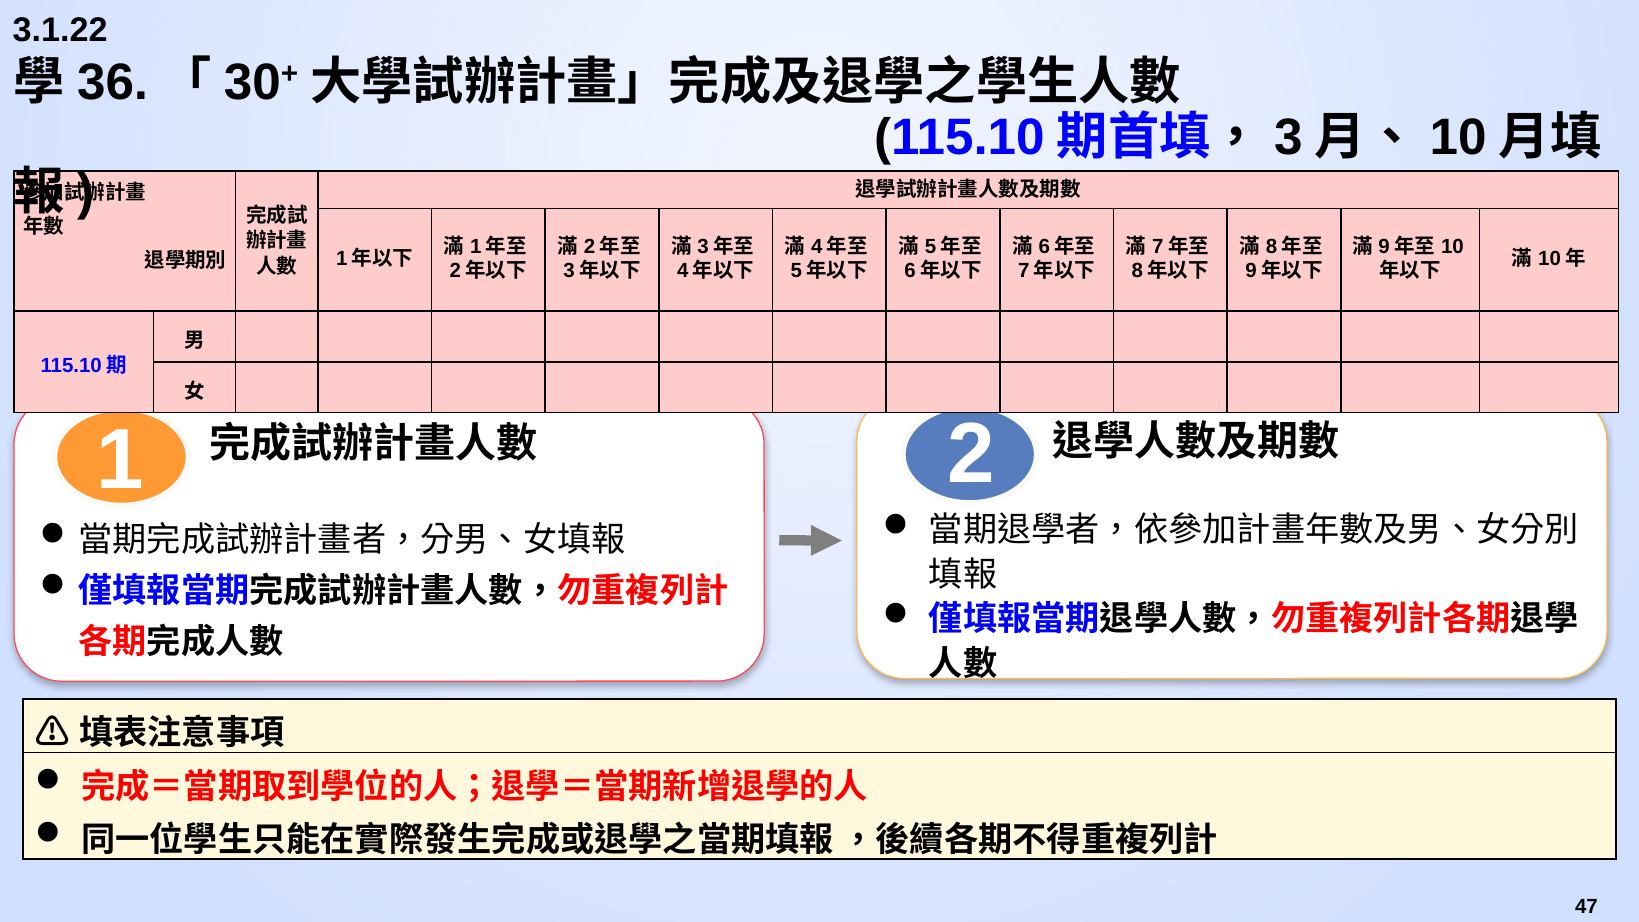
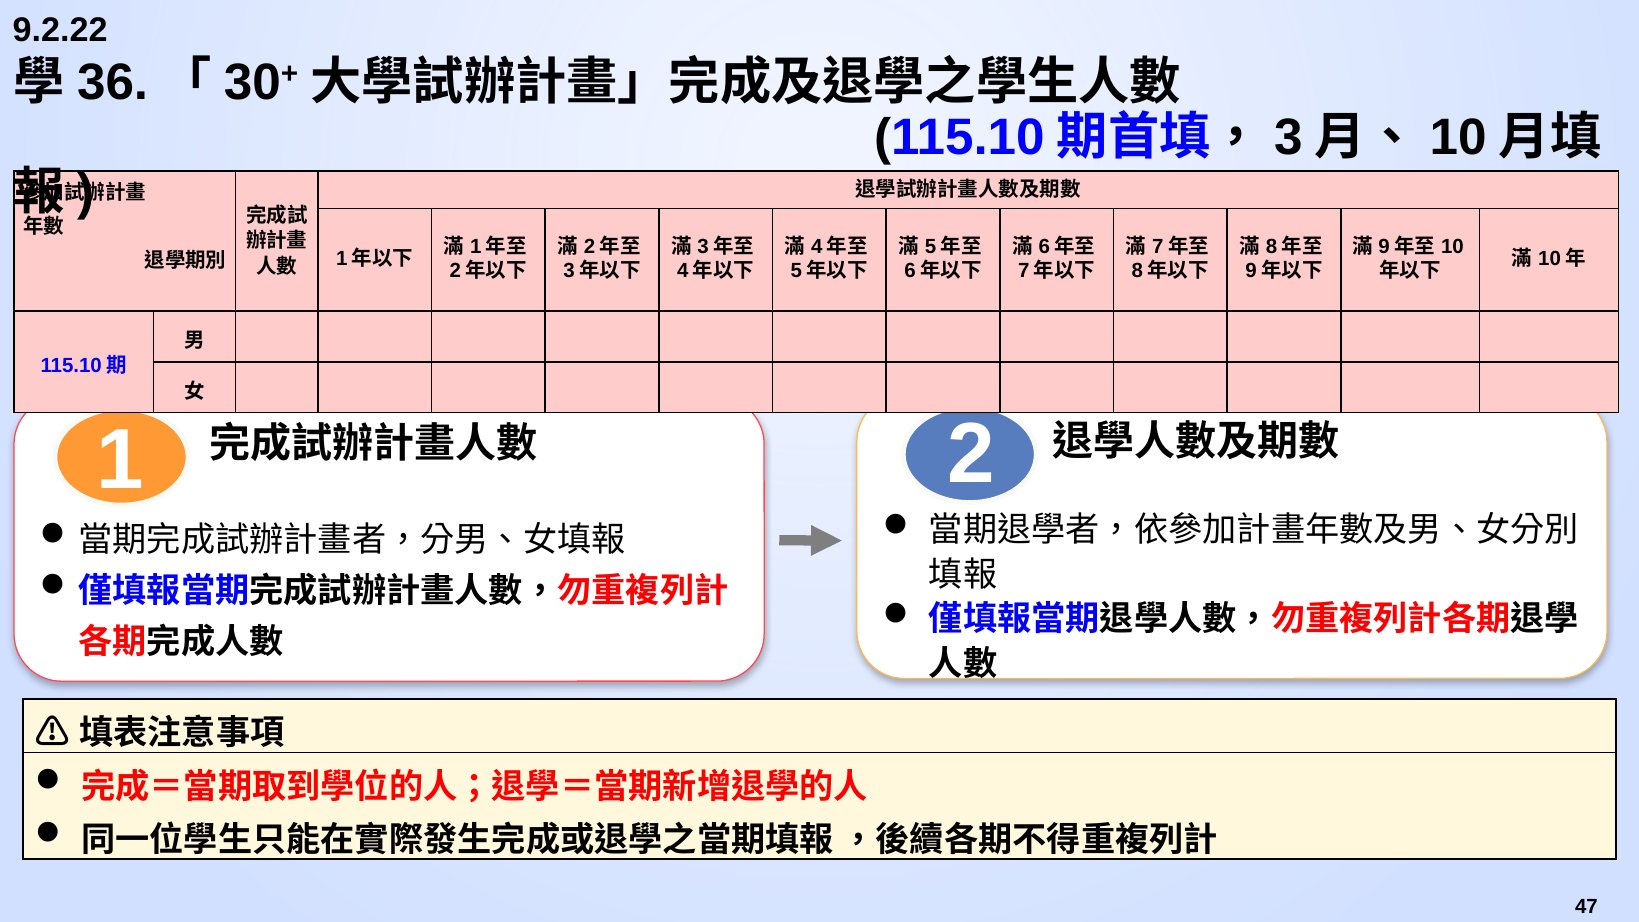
3.1.22: 3.1.22 -> 9.2.22
